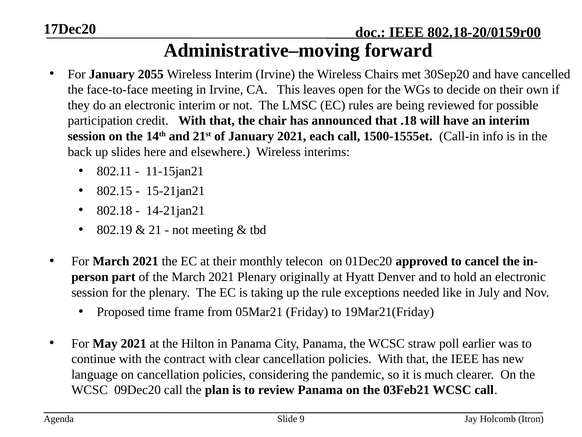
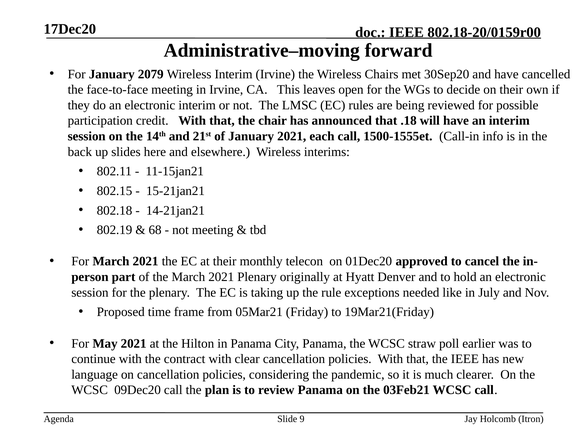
2055: 2055 -> 2079
21: 21 -> 68
